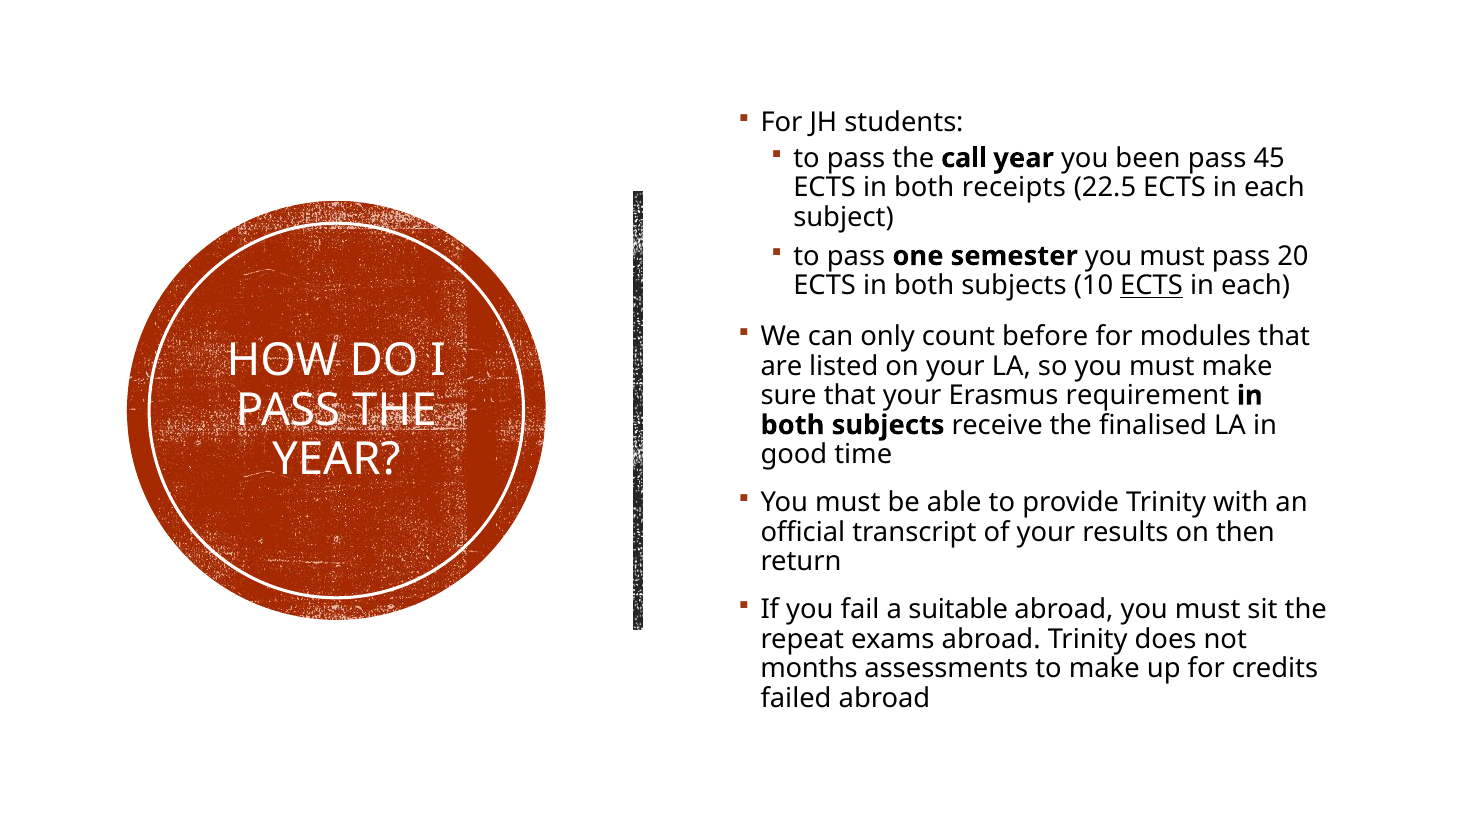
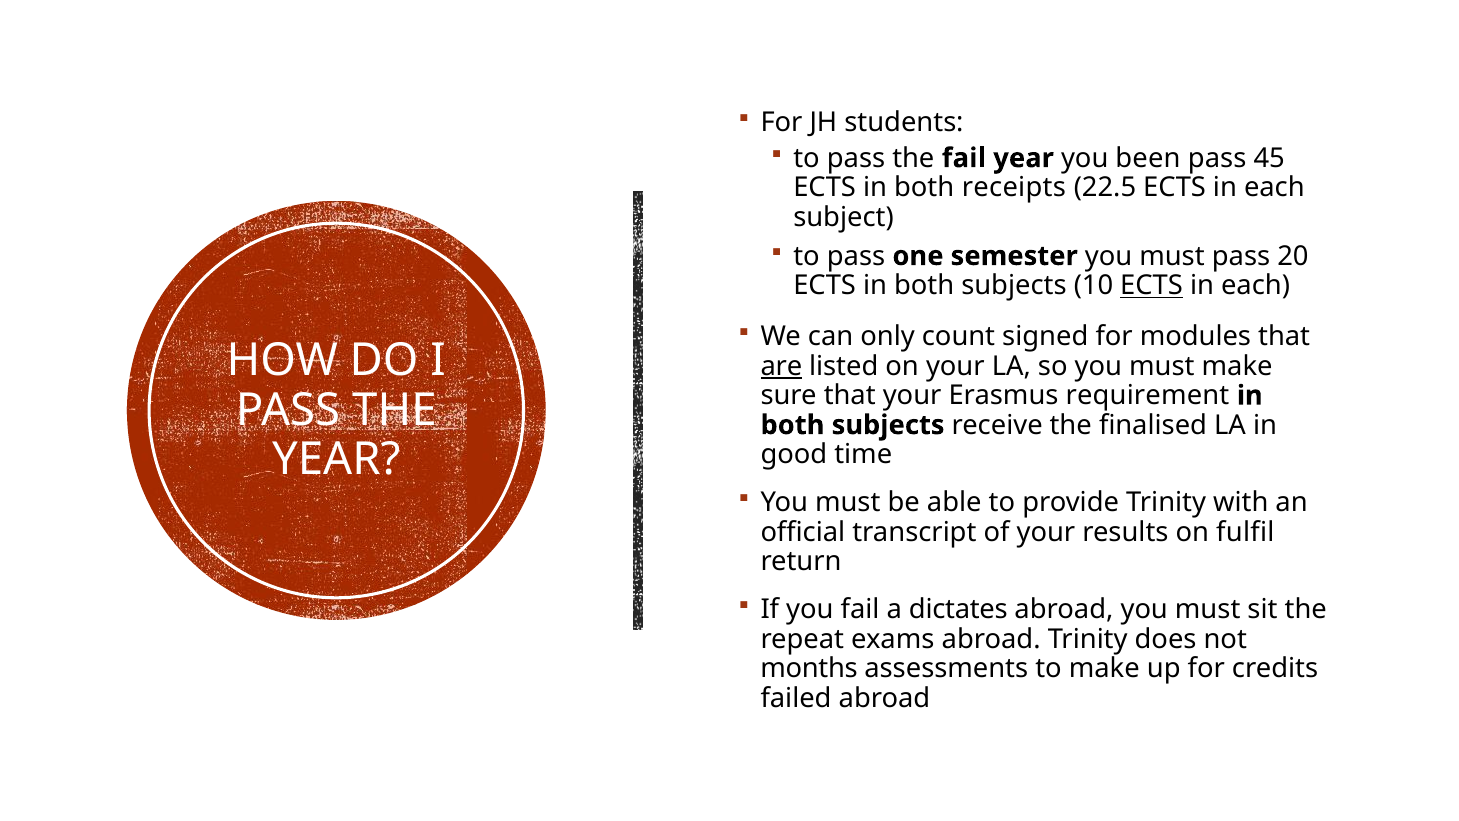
the call: call -> fail
before: before -> signed
are underline: none -> present
then: then -> fulfil
suitable: suitable -> dictates
